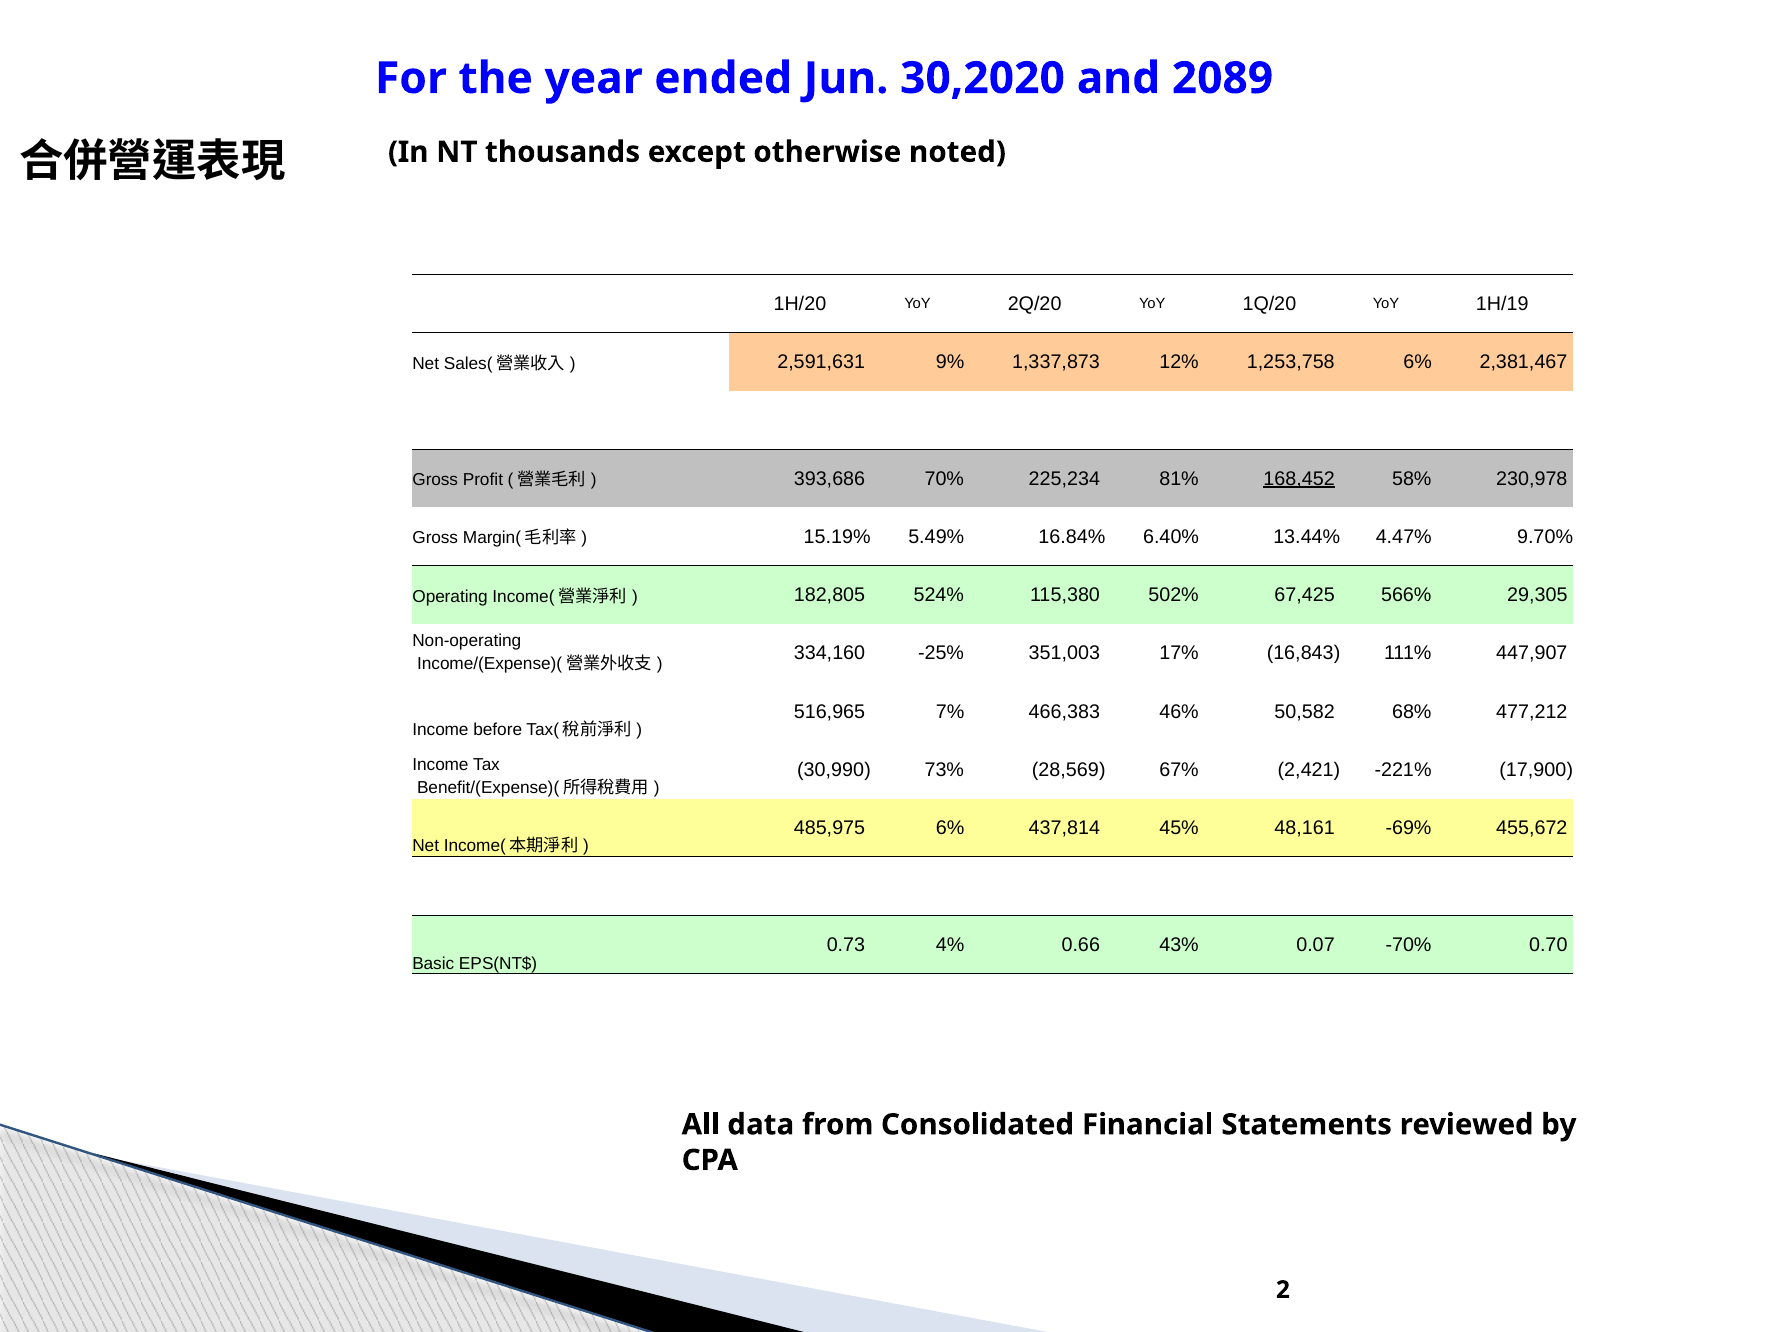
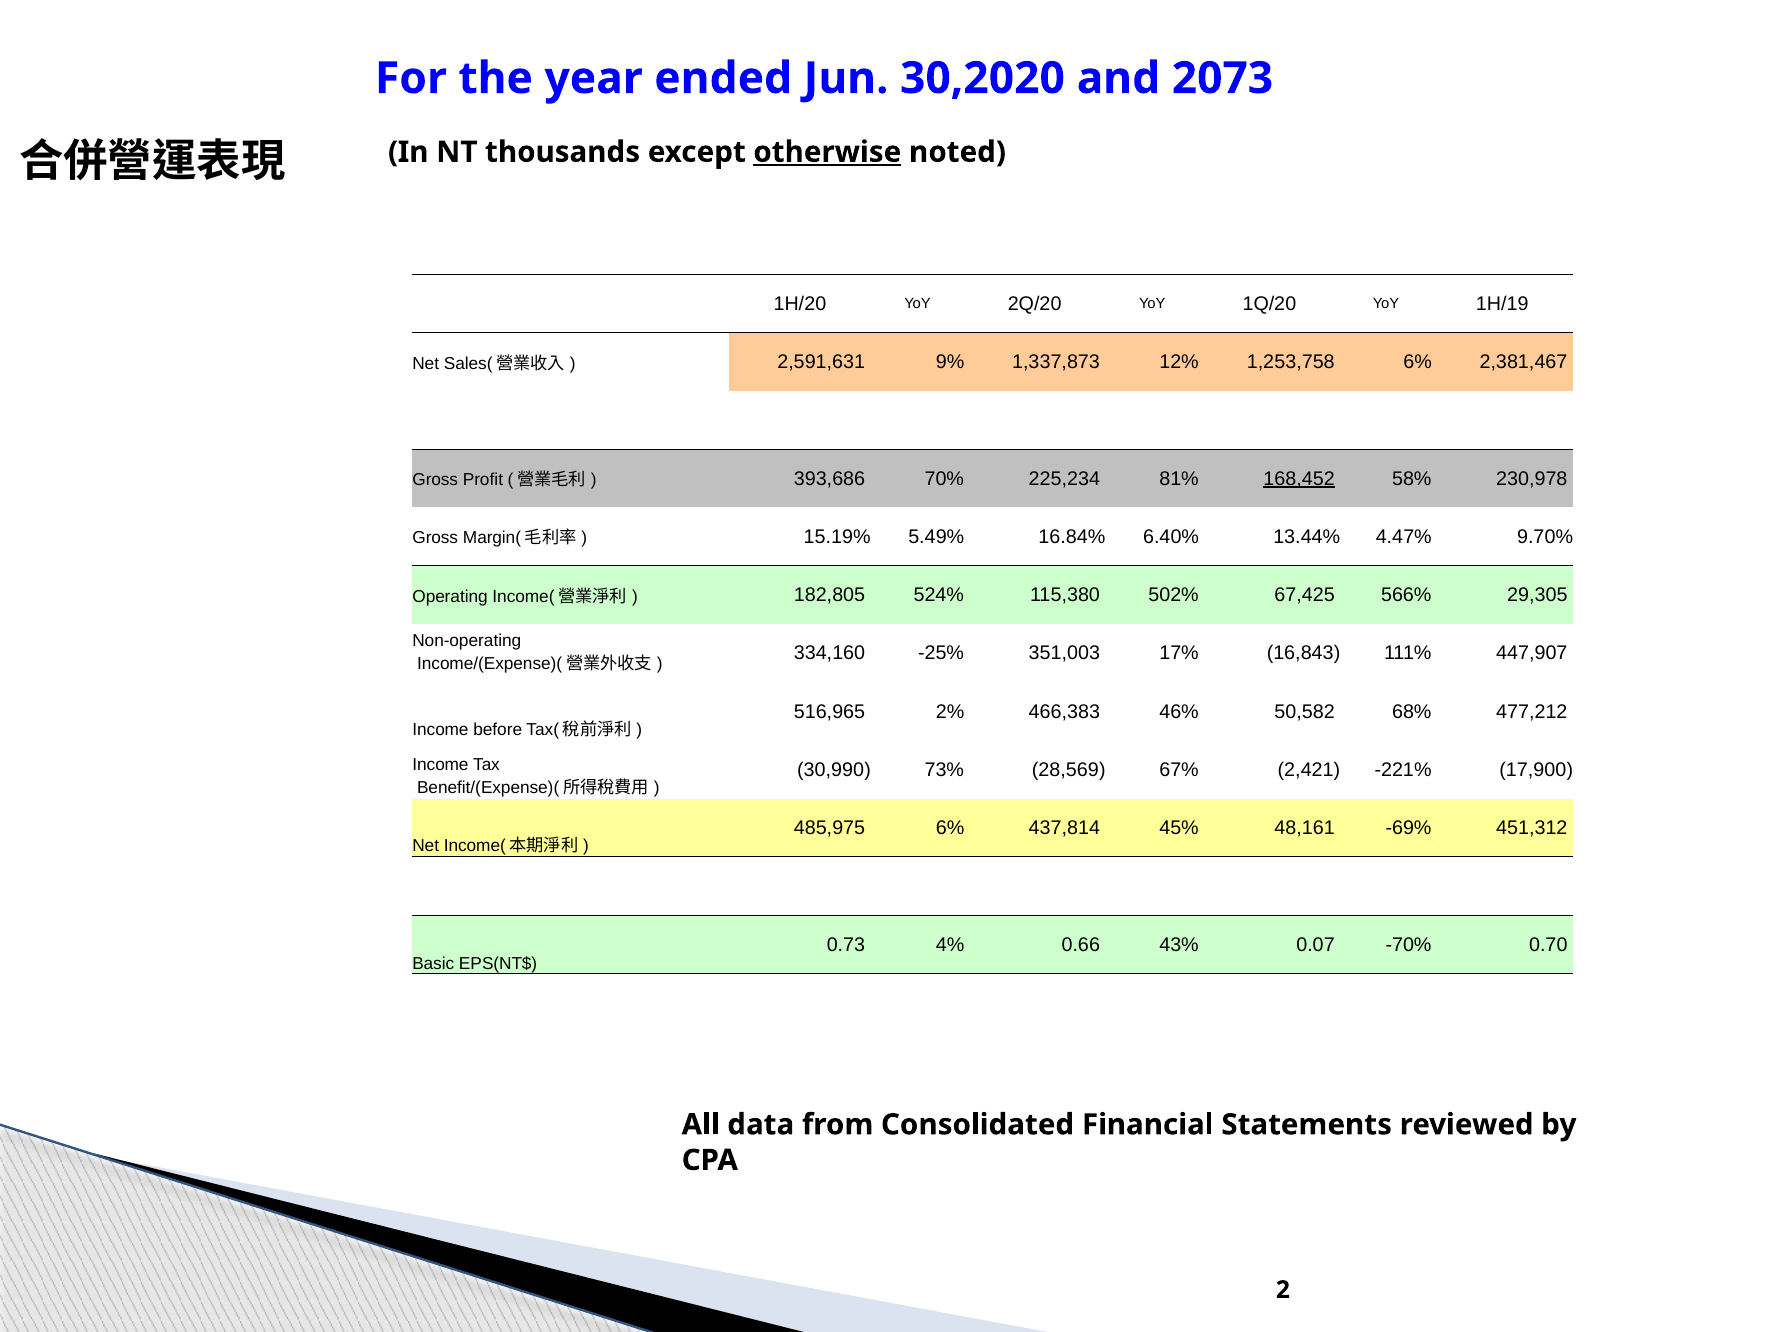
2089: 2089 -> 2073
otherwise underline: none -> present
7%: 7% -> 2%
455,672: 455,672 -> 451,312
